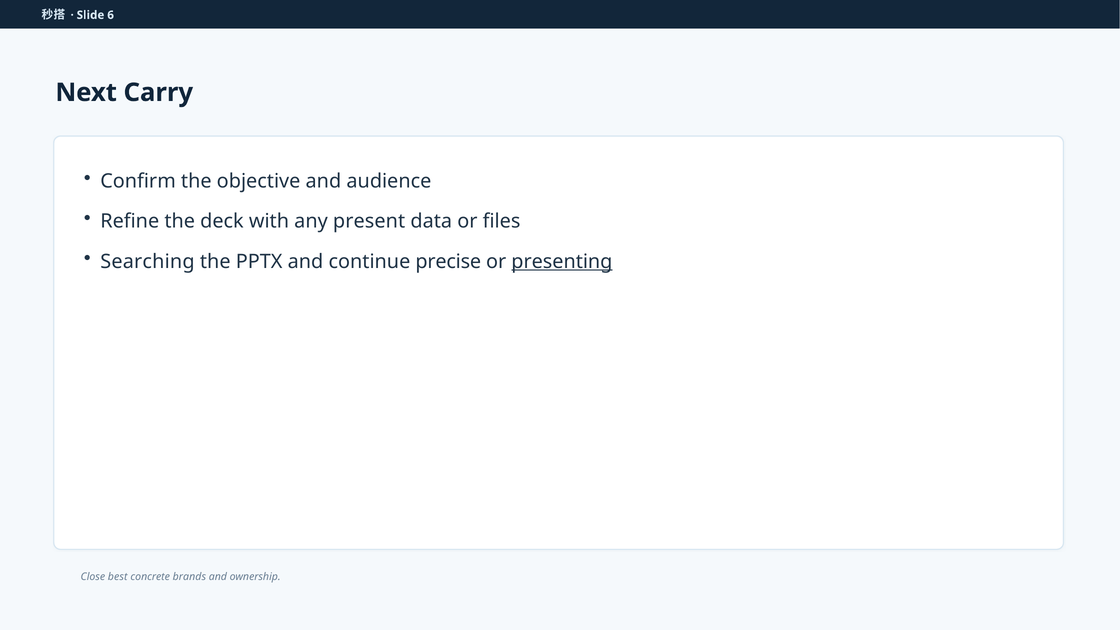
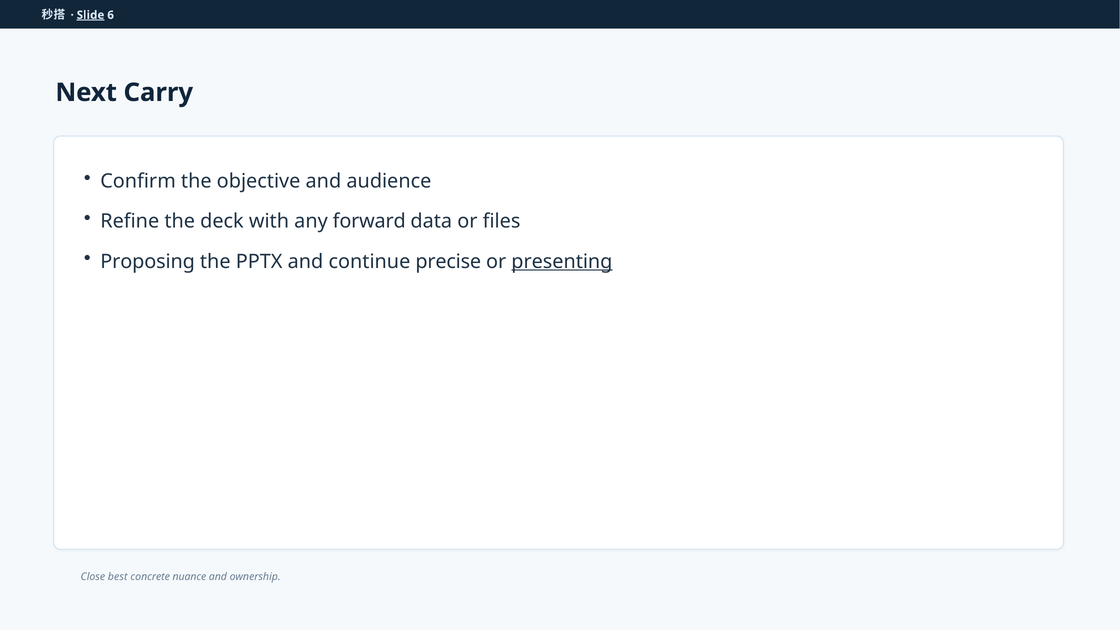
Slide underline: none -> present
present: present -> forward
Searching: Searching -> Proposing
brands: brands -> nuance
